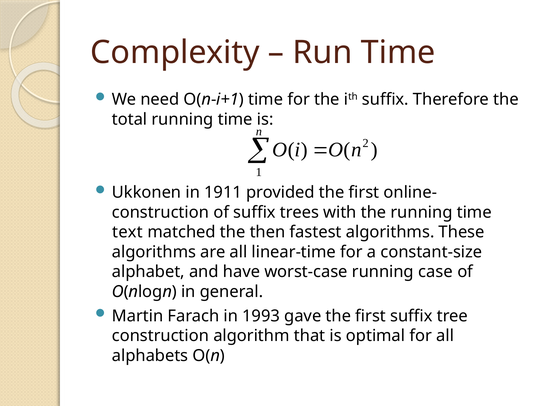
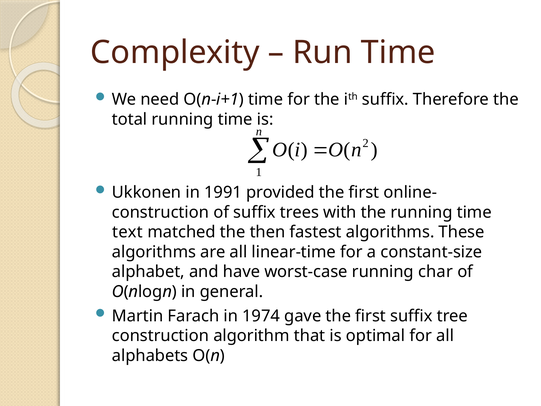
1911: 1911 -> 1991
case: case -> char
1993: 1993 -> 1974
